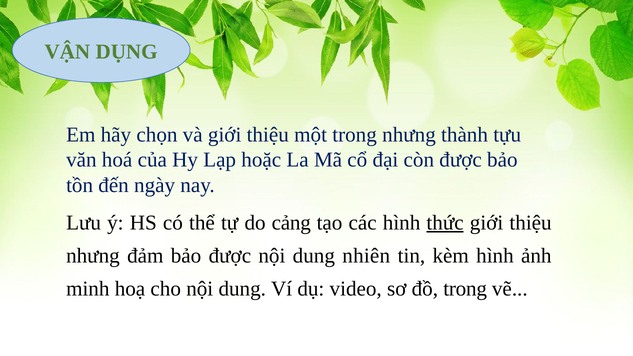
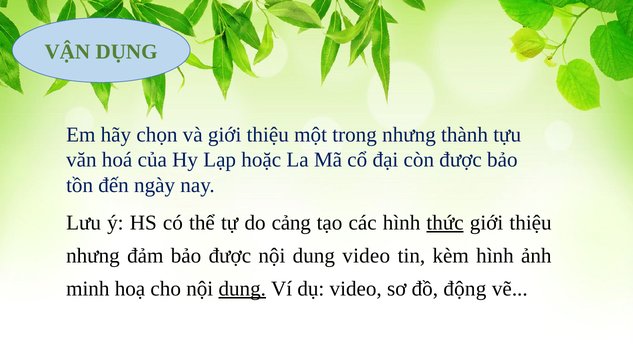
dung nhiên: nhiên -> video
dung at (242, 289) underline: none -> present
đồ trong: trong -> động
